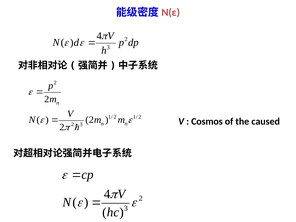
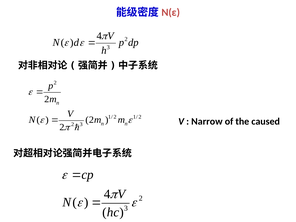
Cosmos: Cosmos -> Narrow
